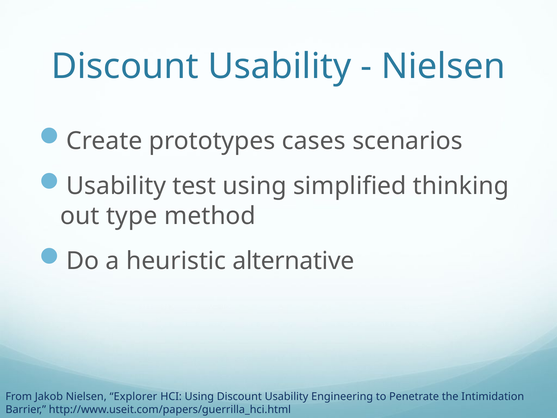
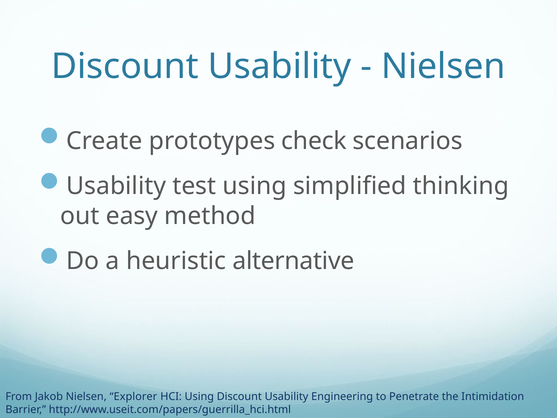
cases: cases -> check
type: type -> easy
